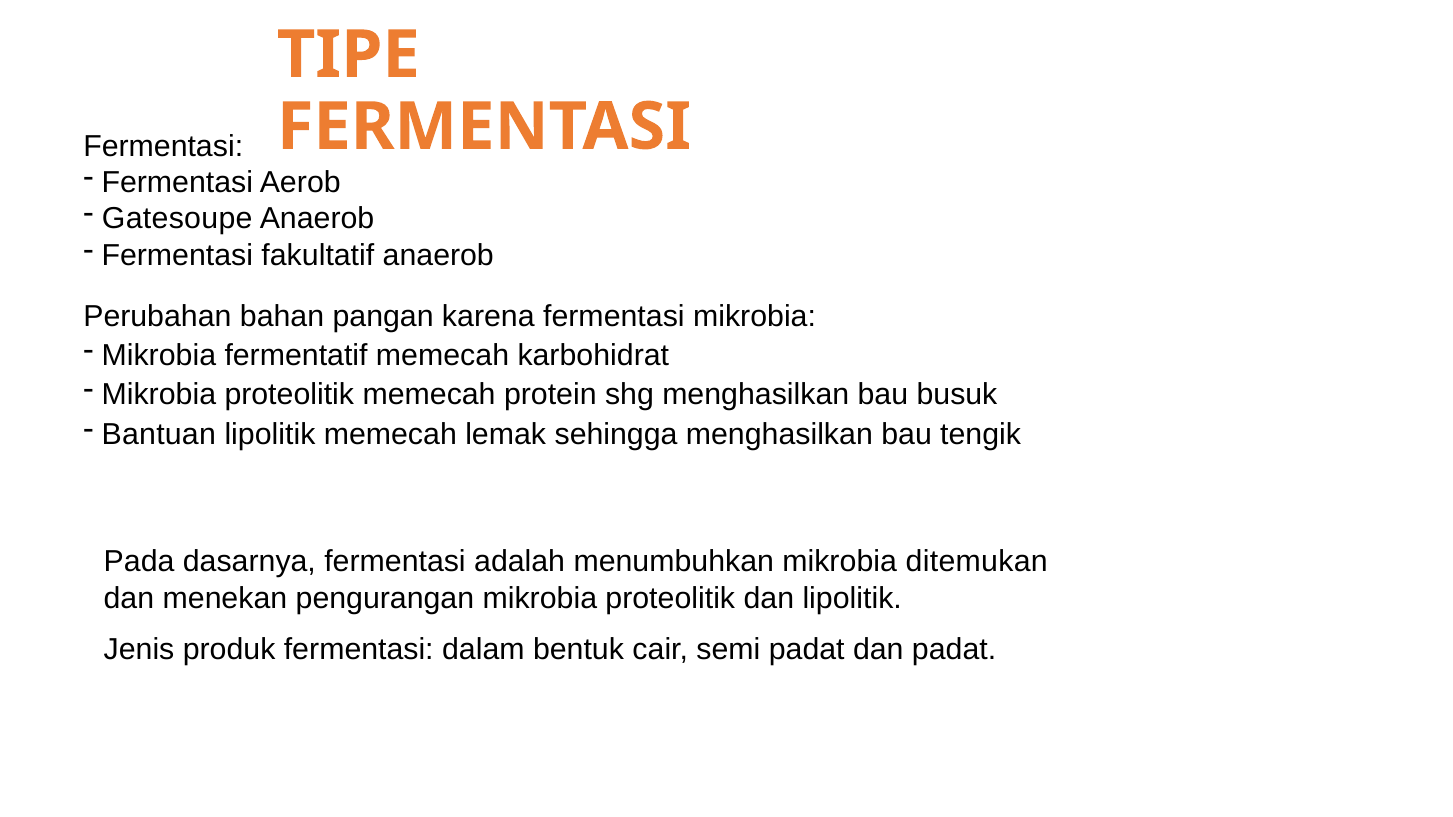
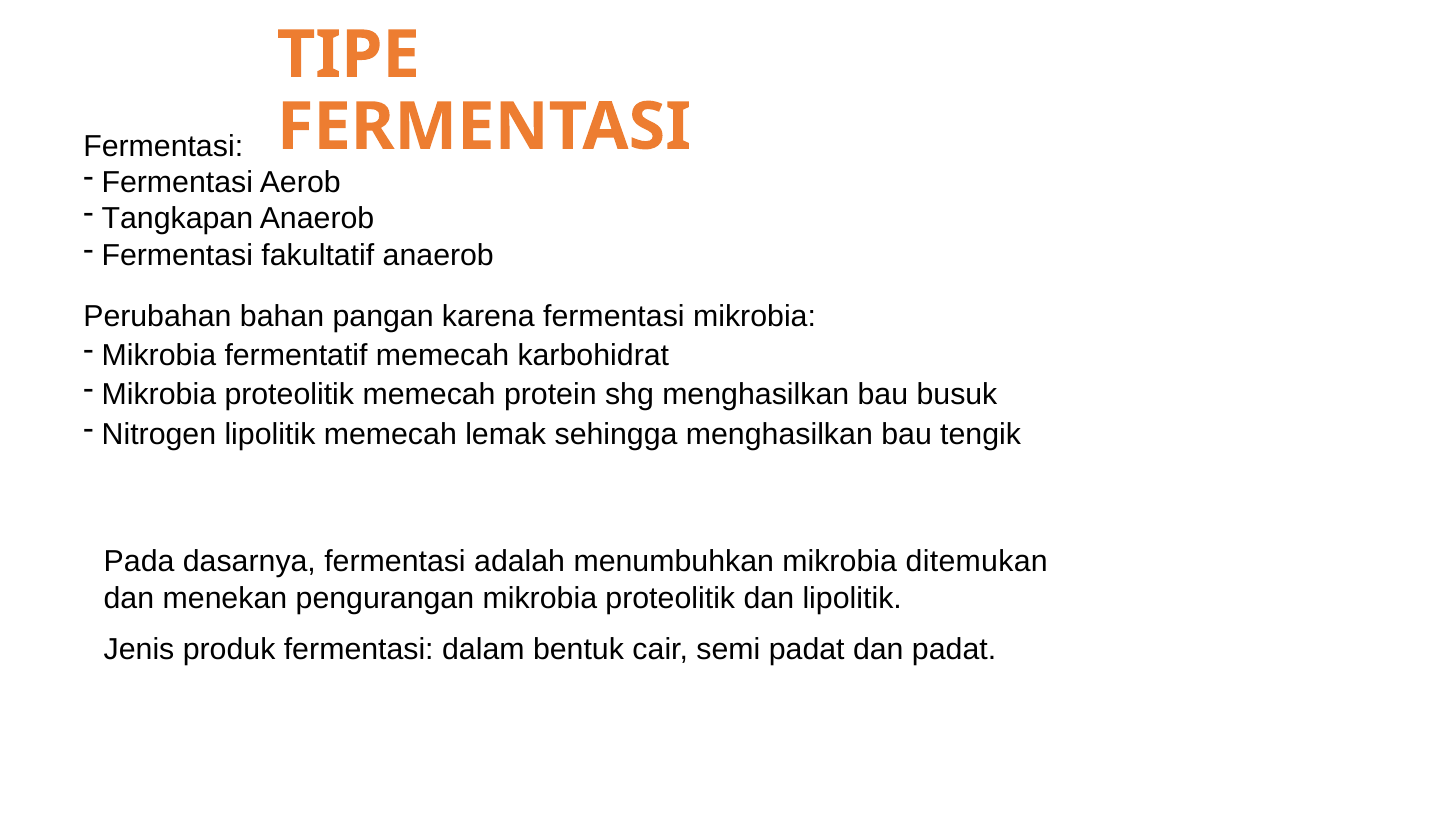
Gatesoupe: Gatesoupe -> Tangkapan
Bantuan: Bantuan -> Nitrogen
